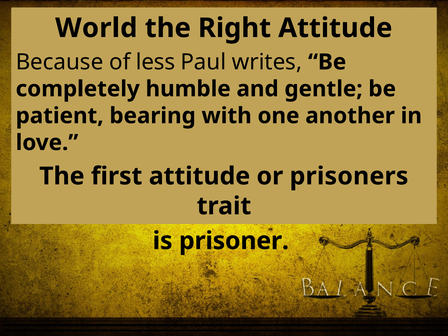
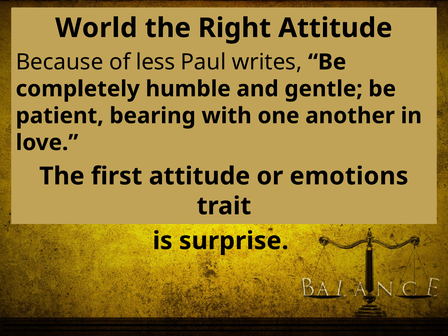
prisoners: prisoners -> emotions
prisoner: prisoner -> surprise
